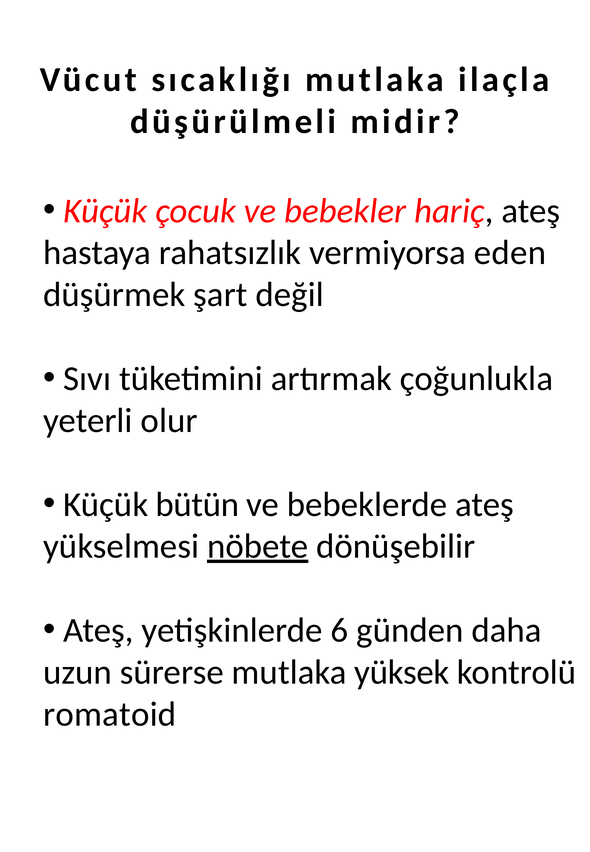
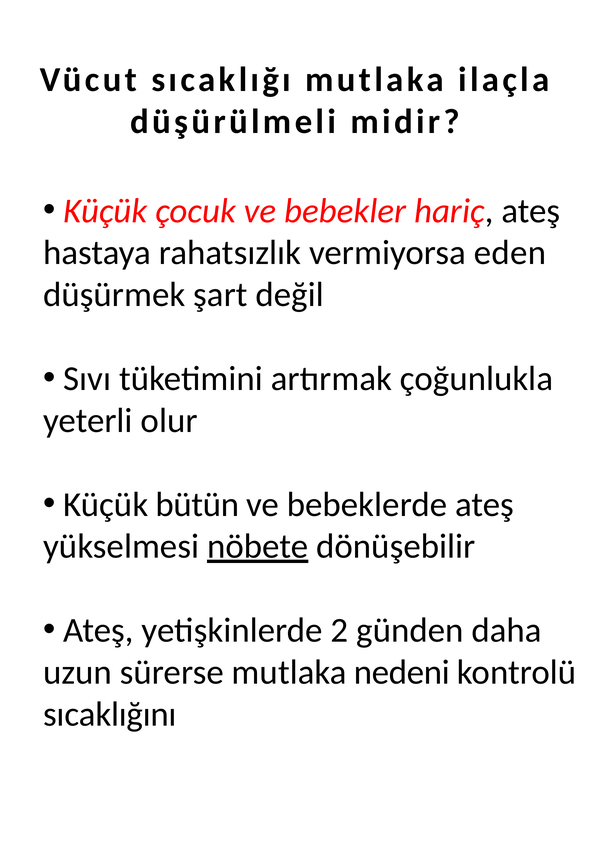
6: 6 -> 2
yüksek: yüksek -> nedeni
romatoid: romatoid -> sıcaklığını
